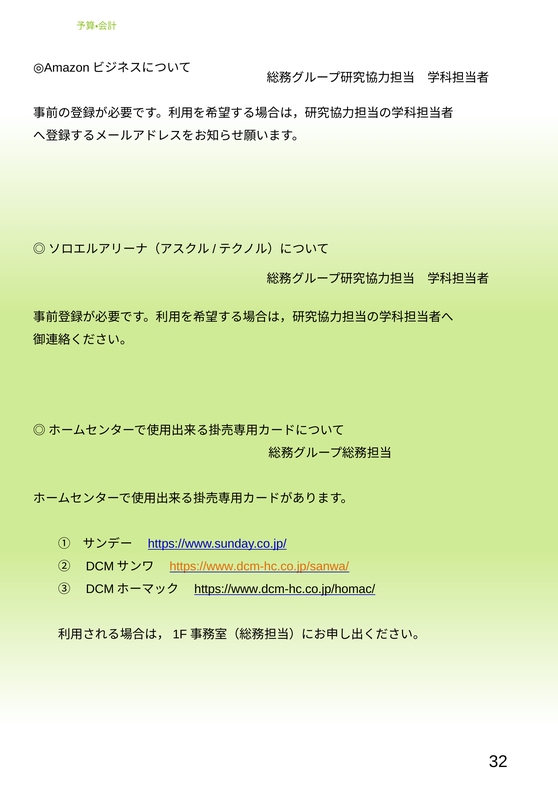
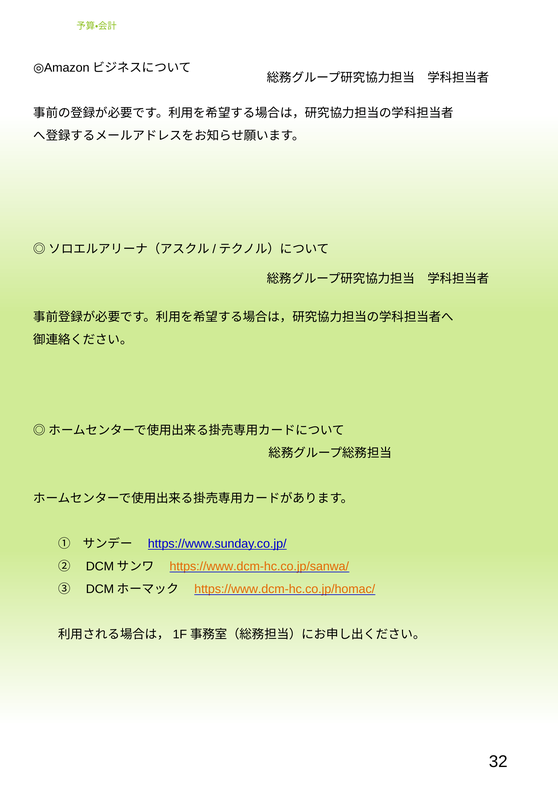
https://www.dcm-hc.co.jp/homac/ colour: black -> orange
